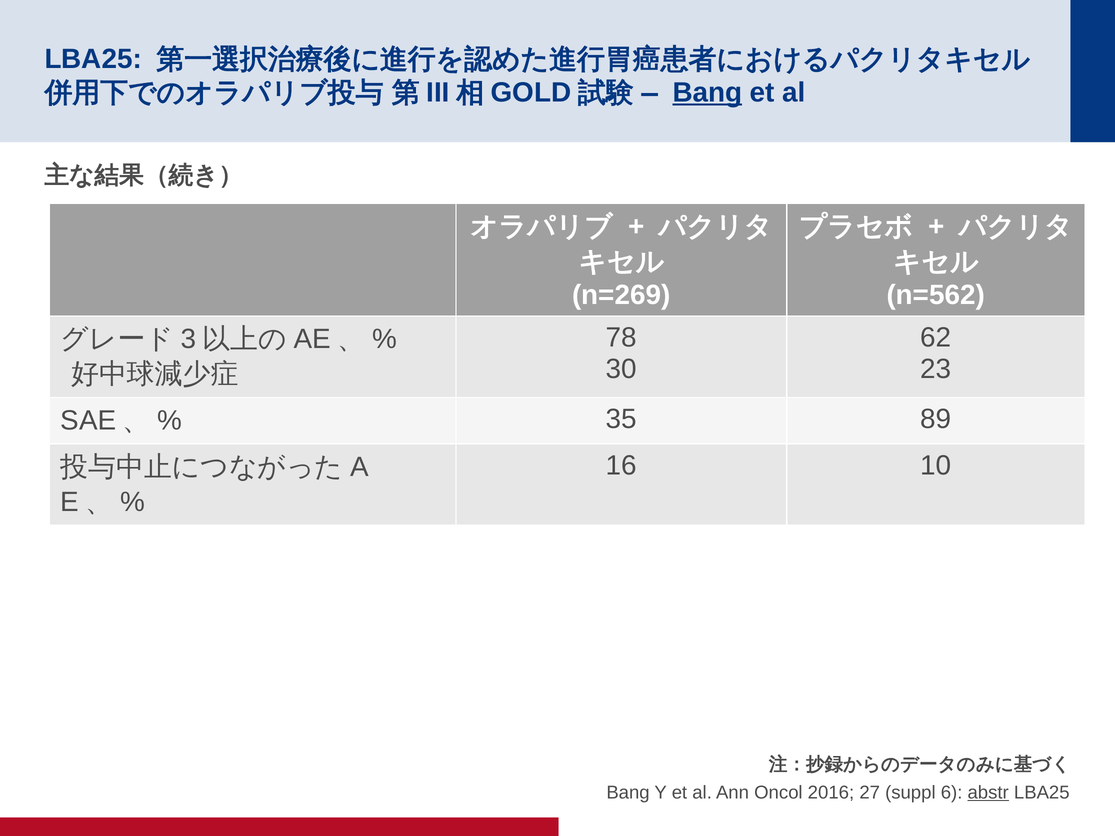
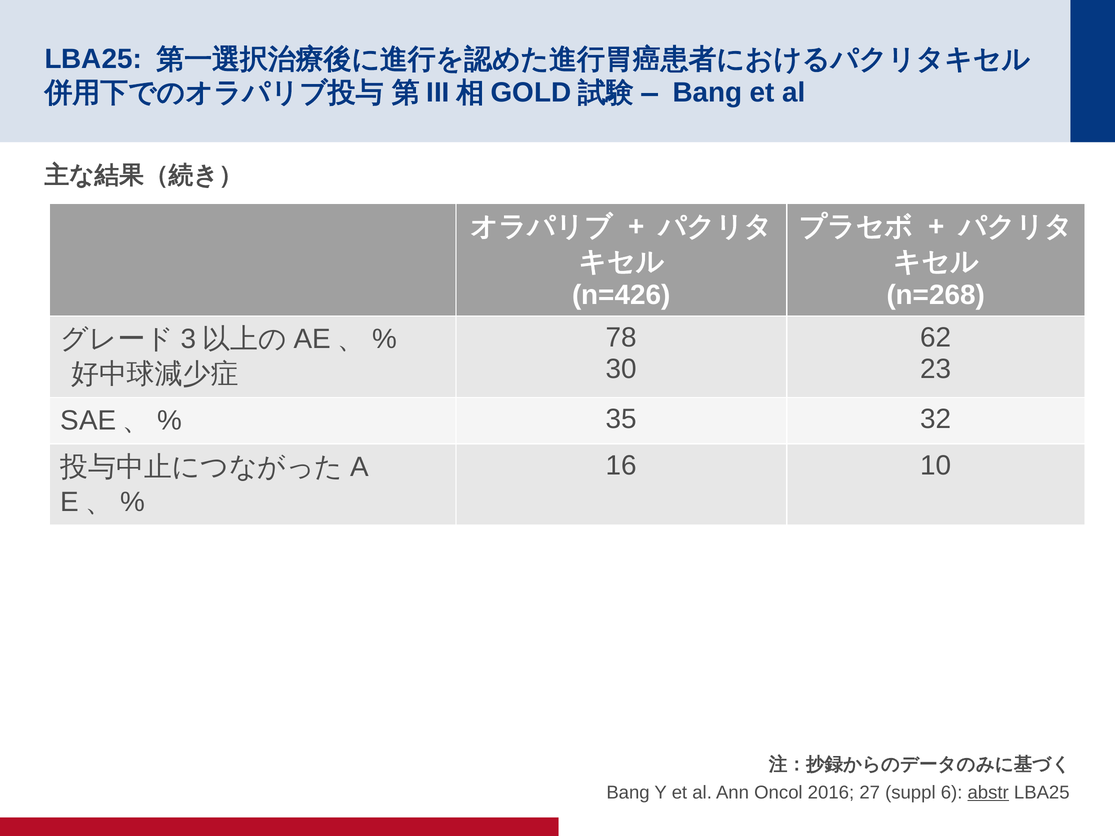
Bang at (707, 93) underline: present -> none
n=269: n=269 -> n=426
n=562: n=562 -> n=268
89: 89 -> 32
